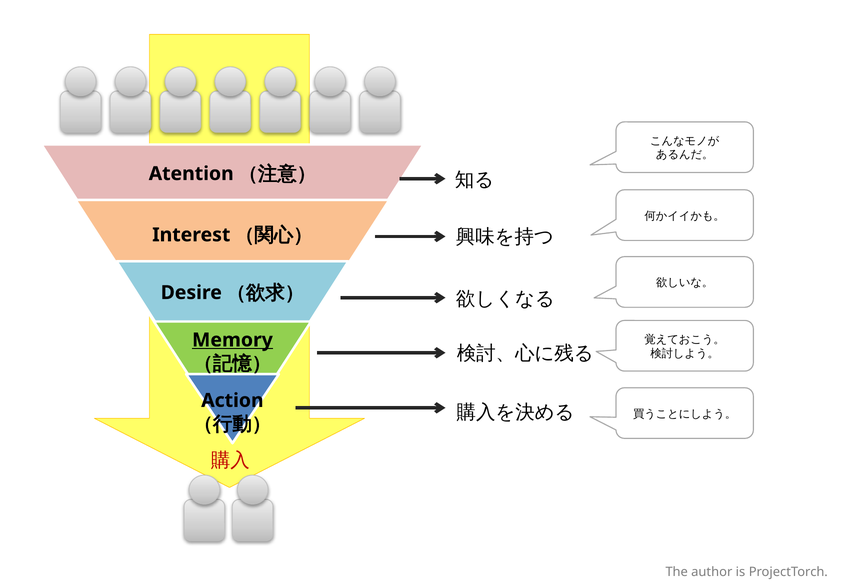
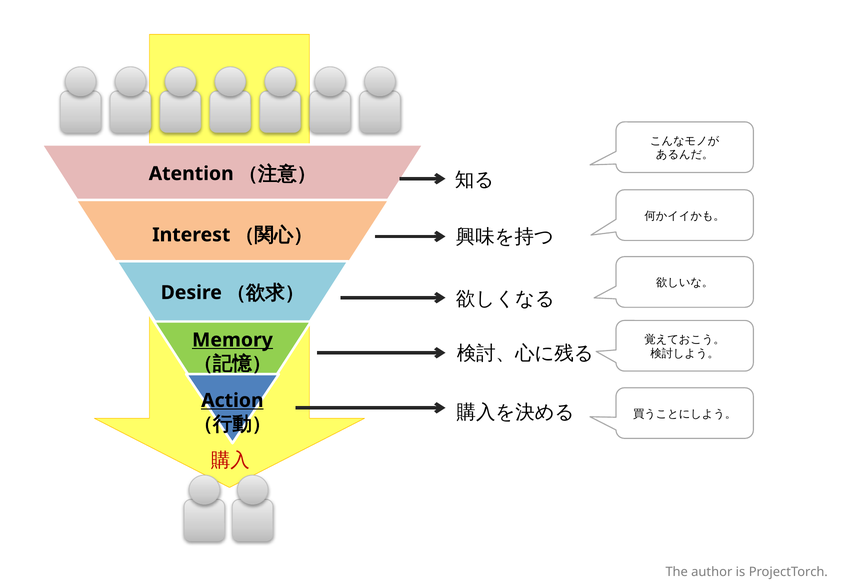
Action underline: none -> present
